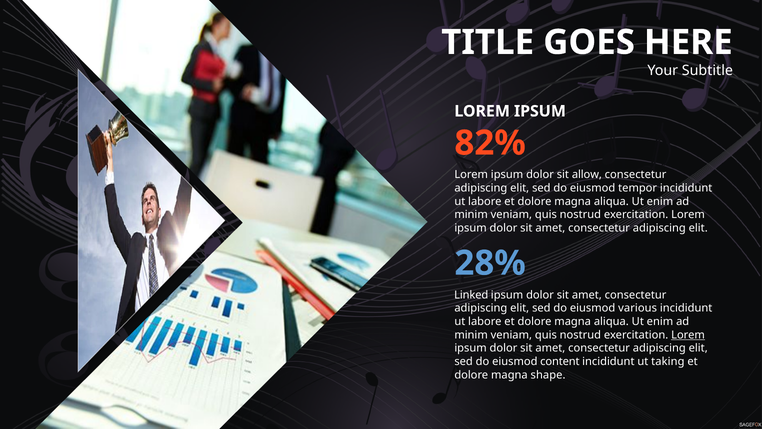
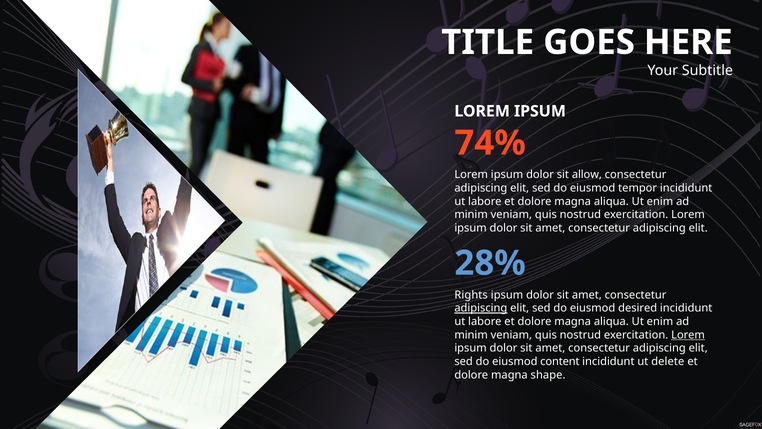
82%: 82% -> 74%
Linked: Linked -> Rights
adipiscing at (481, 308) underline: none -> present
various: various -> desired
taking: taking -> delete
